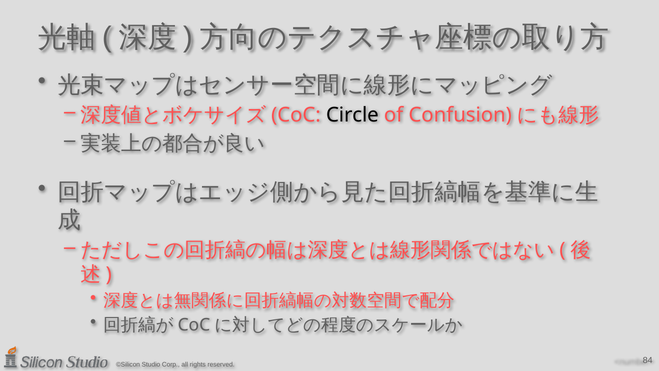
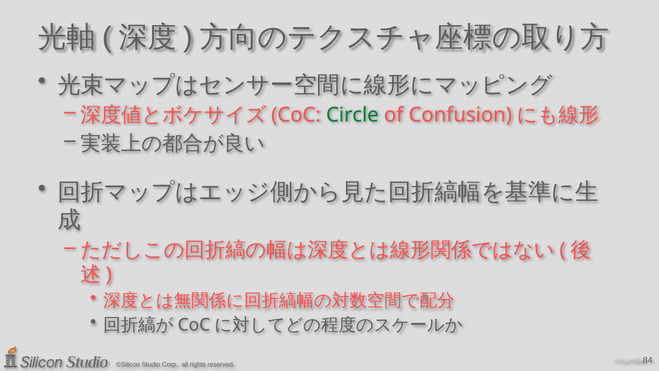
Circle colour: black -> green
